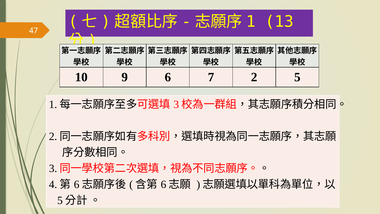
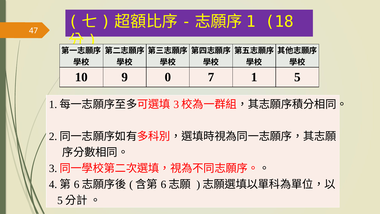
13: 13 -> 18
9 6: 6 -> 0
7 2: 2 -> 1
